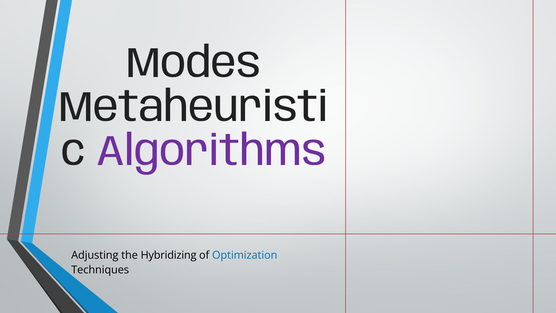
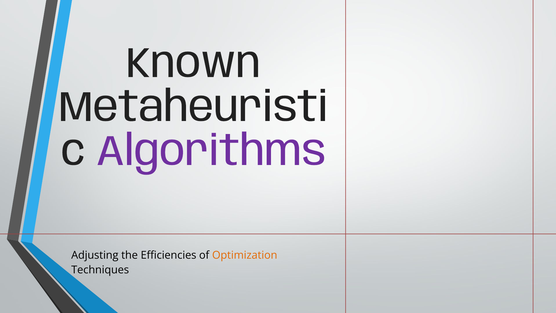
Modes: Modes -> Known
Hybridizing: Hybridizing -> Efficiencies
Optimization colour: blue -> orange
